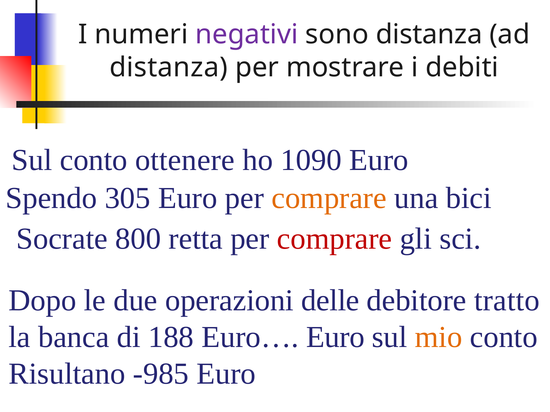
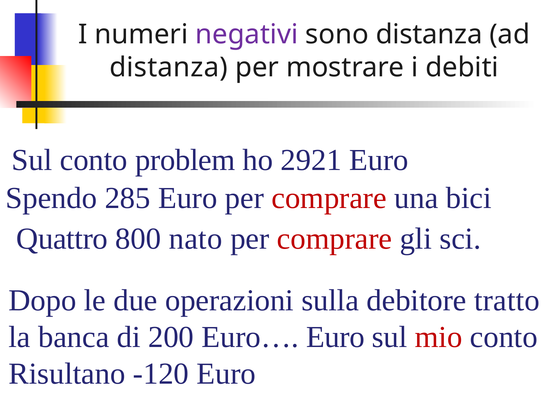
ottenere: ottenere -> problem
1090: 1090 -> 2921
305: 305 -> 285
comprare at (329, 198) colour: orange -> red
Socrate: Socrate -> Quattro
retta: retta -> nato
delle: delle -> sulla
188: 188 -> 200
mio colour: orange -> red
-985: -985 -> -120
